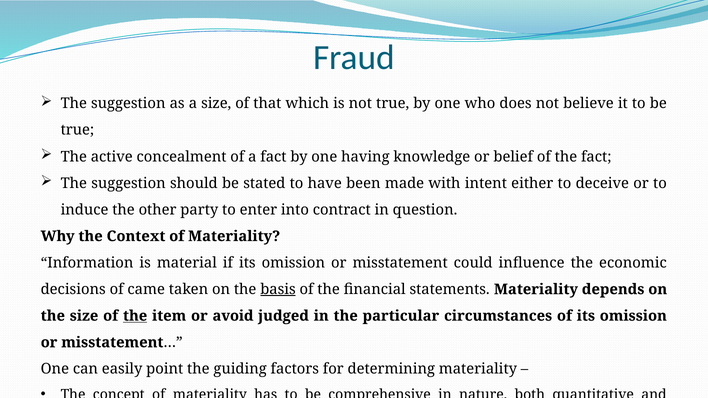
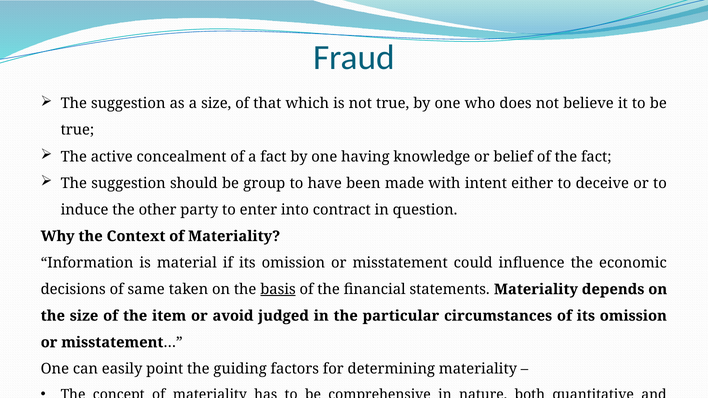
stated: stated -> group
came: came -> same
the at (135, 316) underline: present -> none
